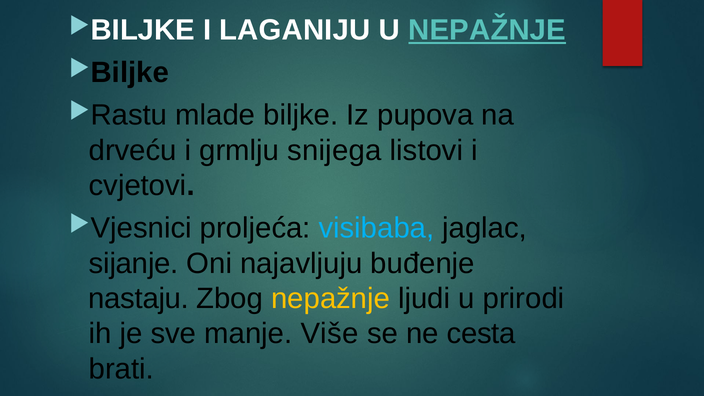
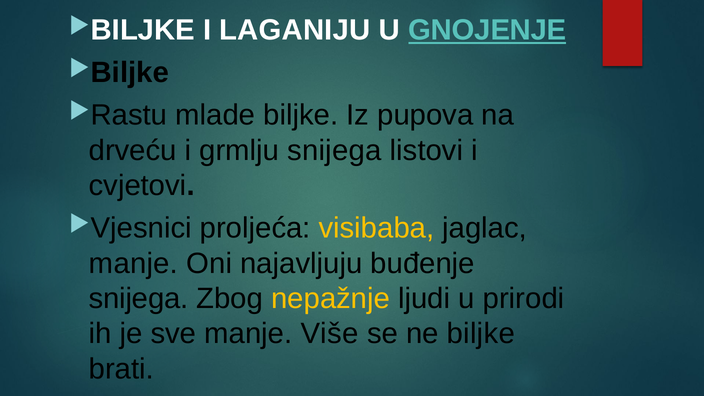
U NEPAŽNJE: NEPAŽNJE -> GNOJENJE
visibaba colour: light blue -> yellow
sijanje at (134, 263): sijanje -> manje
nastaju at (139, 299): nastaju -> snijega
ne cesta: cesta -> biljke
